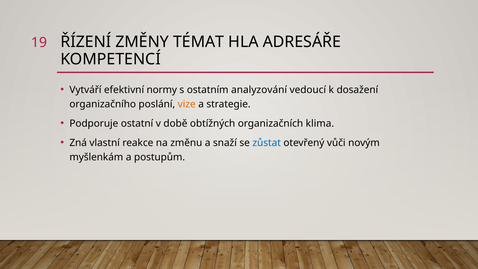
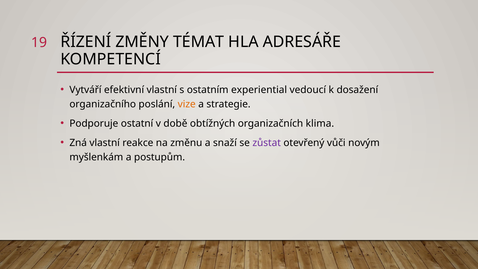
efektivní normy: normy -> vlastní
analyzování: analyzování -> experiential
zůstat colour: blue -> purple
